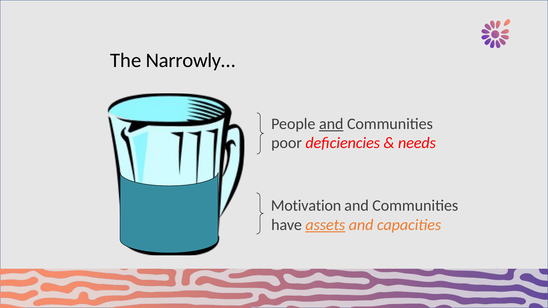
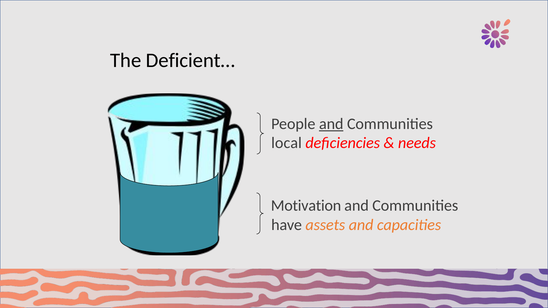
Narrowly…: Narrowly… -> Deficient…
poor: poor -> local
assets underline: present -> none
